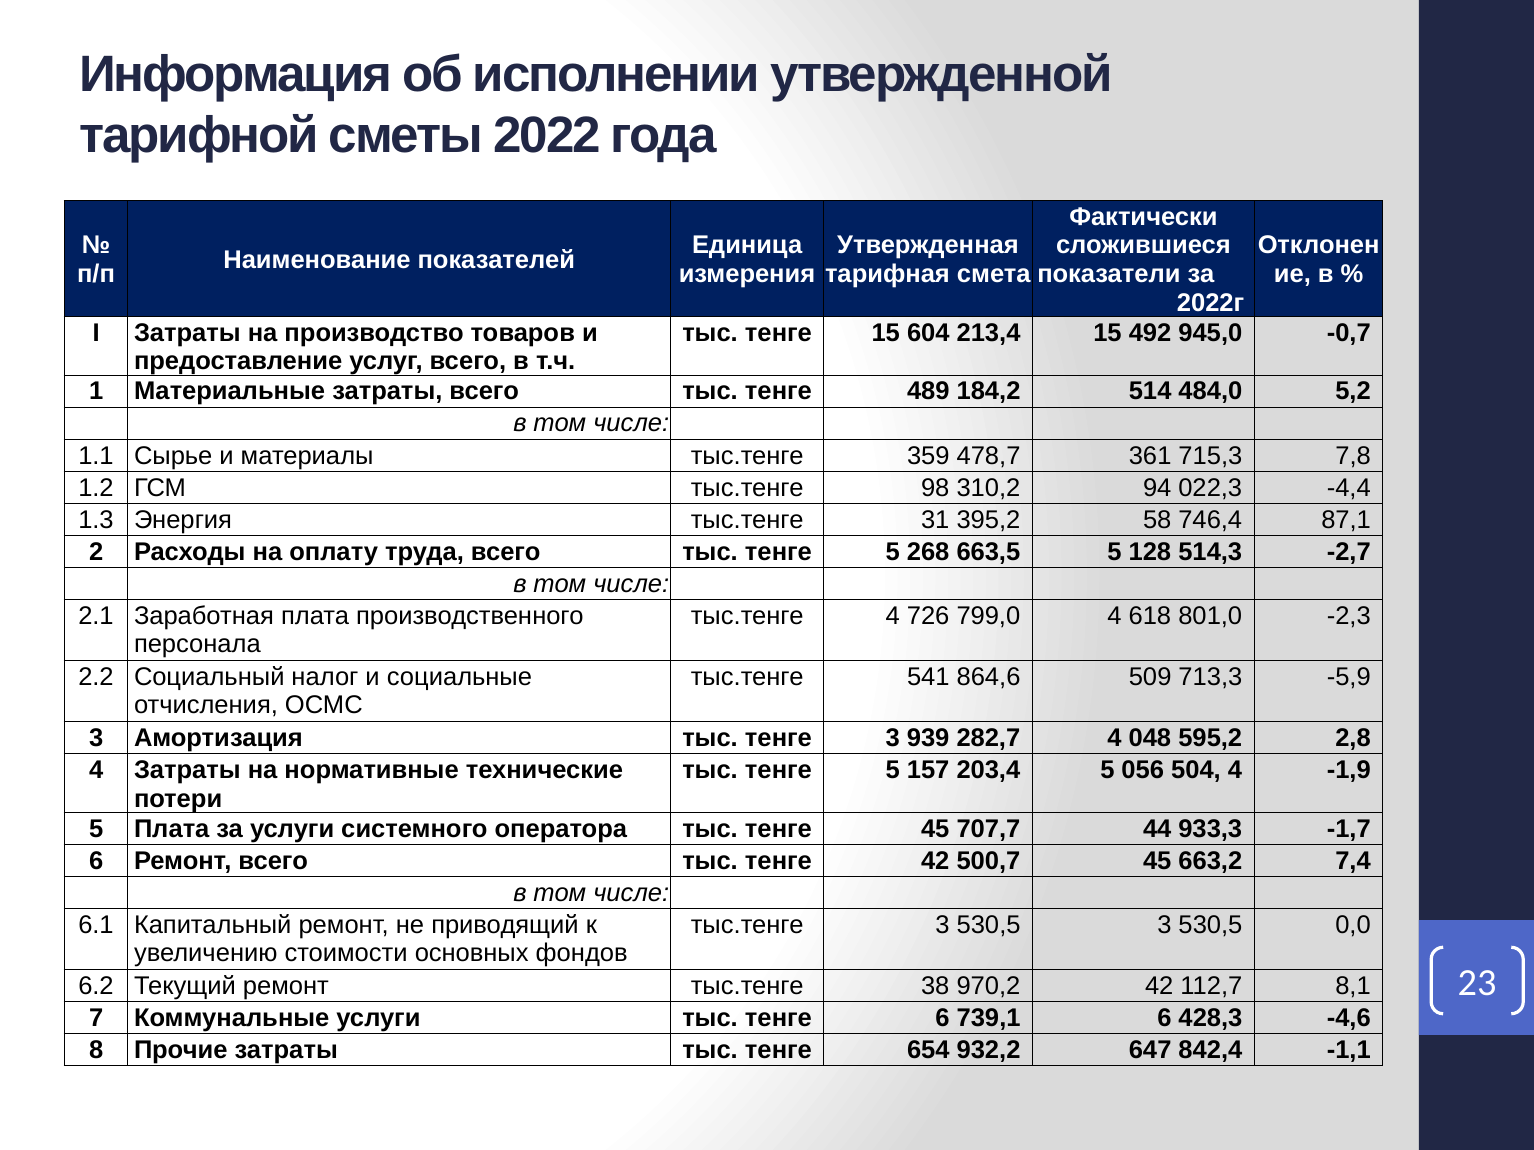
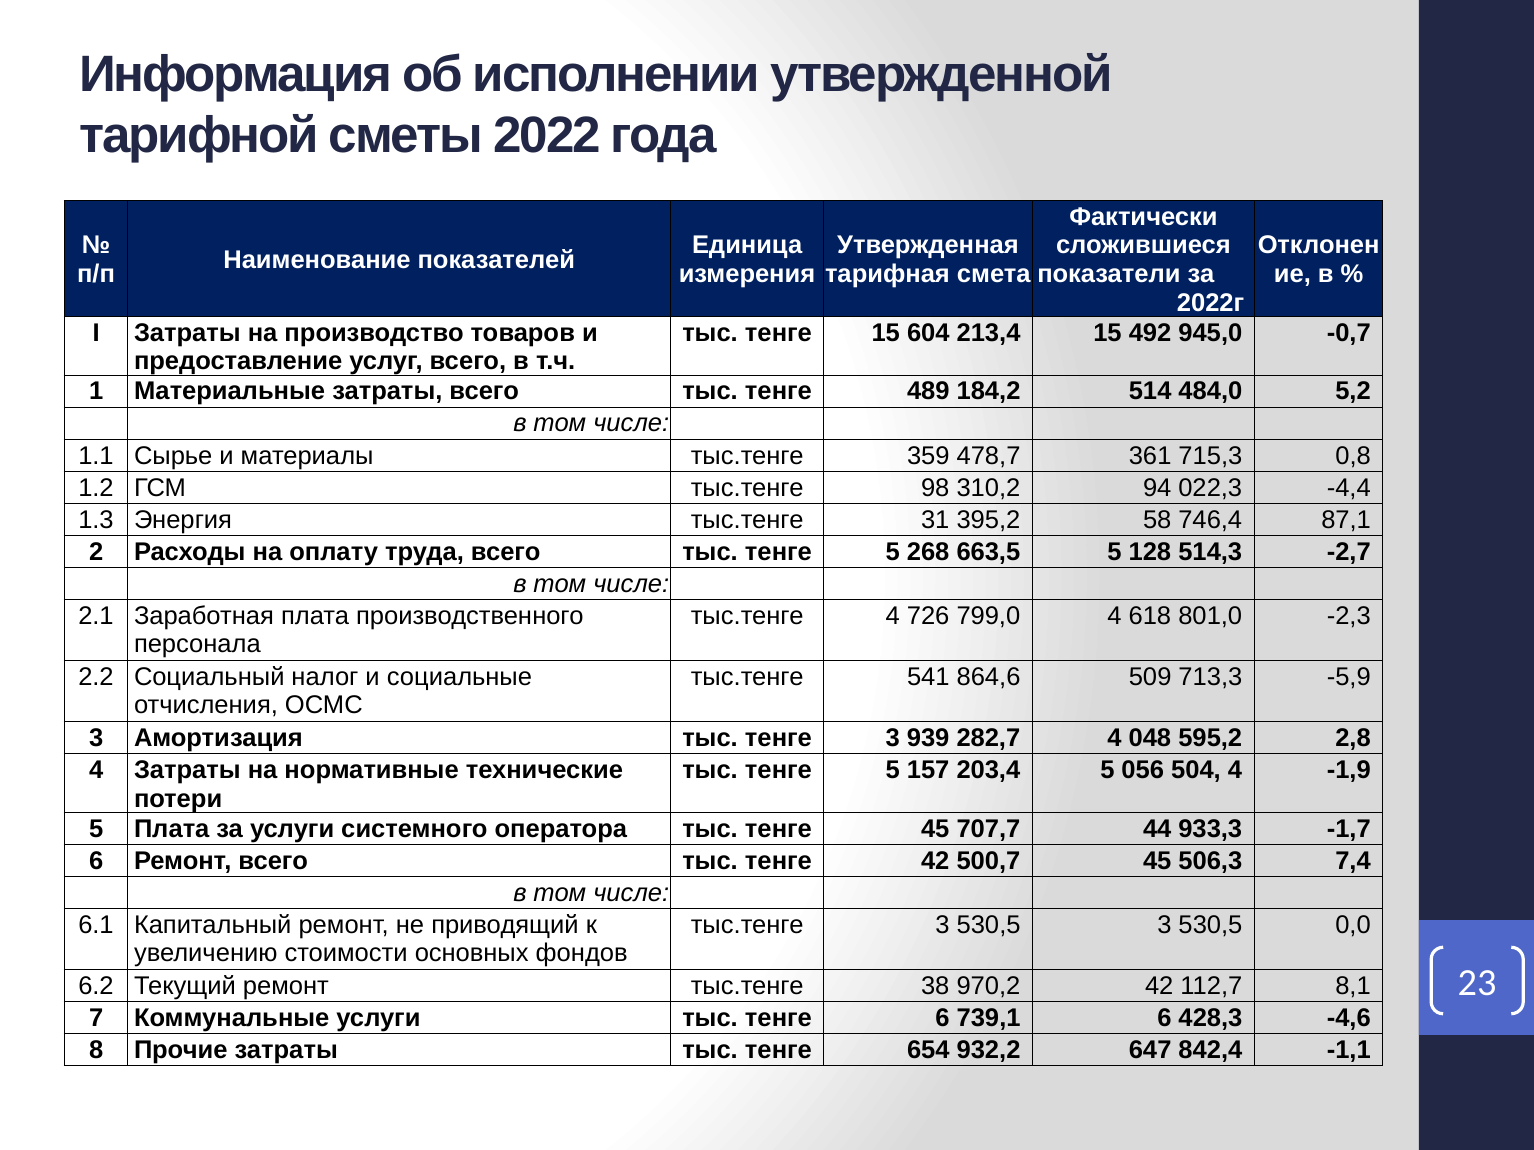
7,8: 7,8 -> 0,8
663,2: 663,2 -> 506,3
